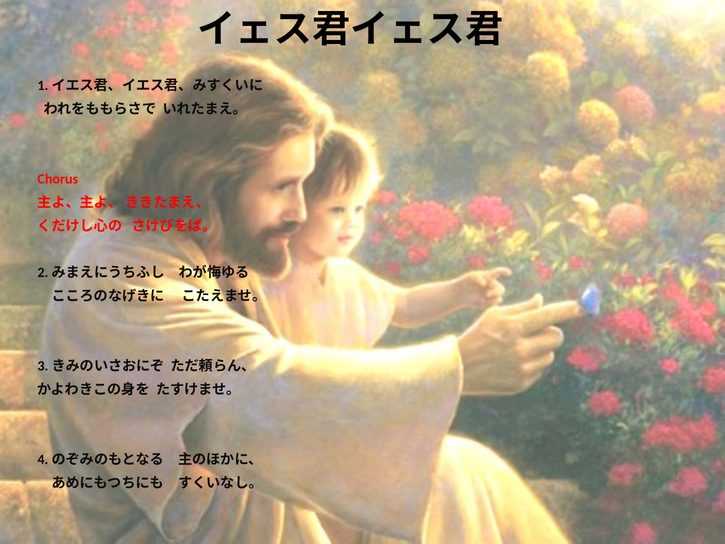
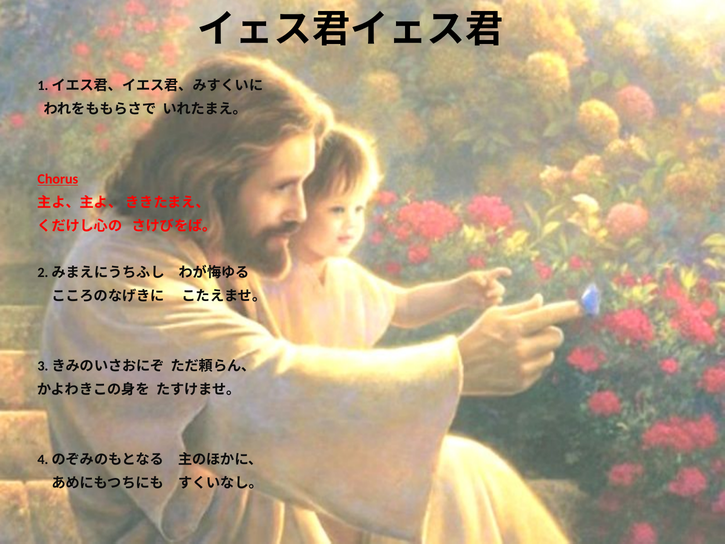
Chorus underline: none -> present
